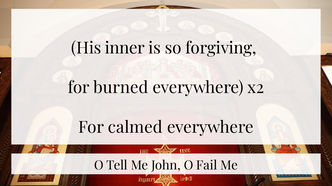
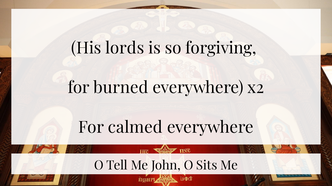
inner: inner -> lords
Fail: Fail -> Sits
